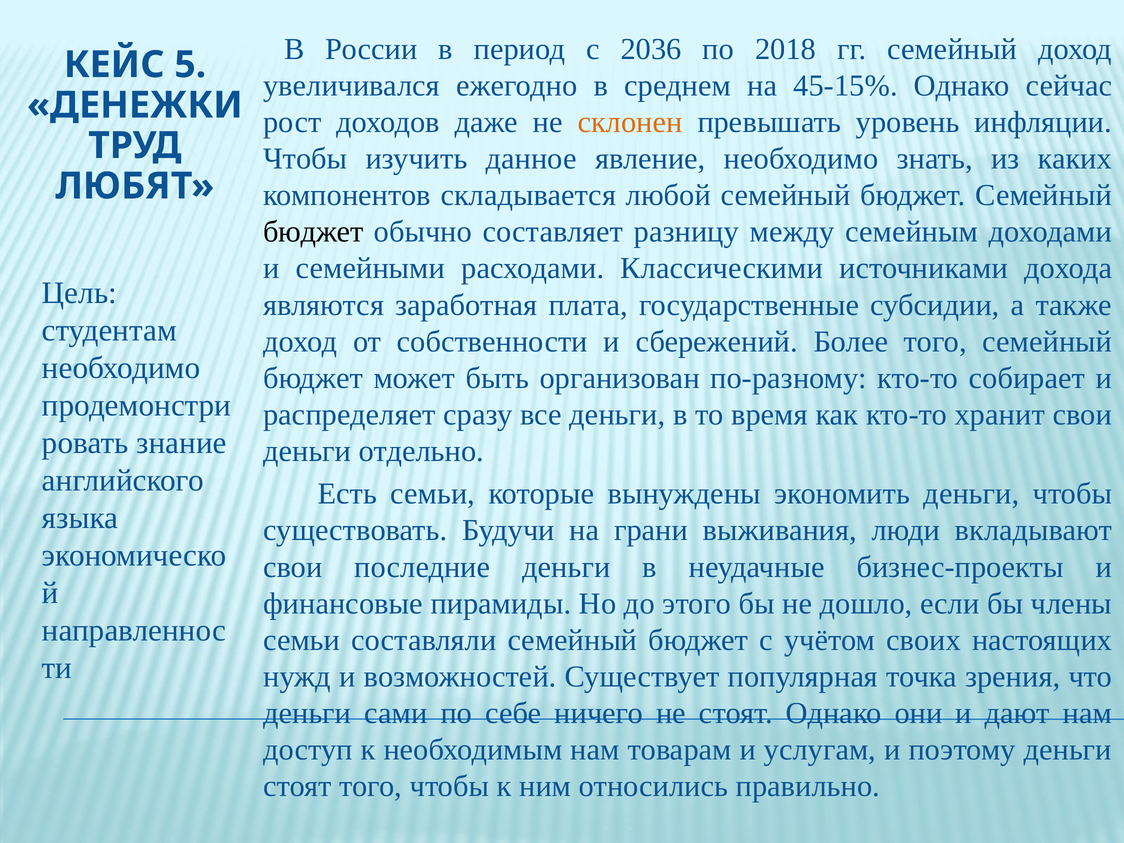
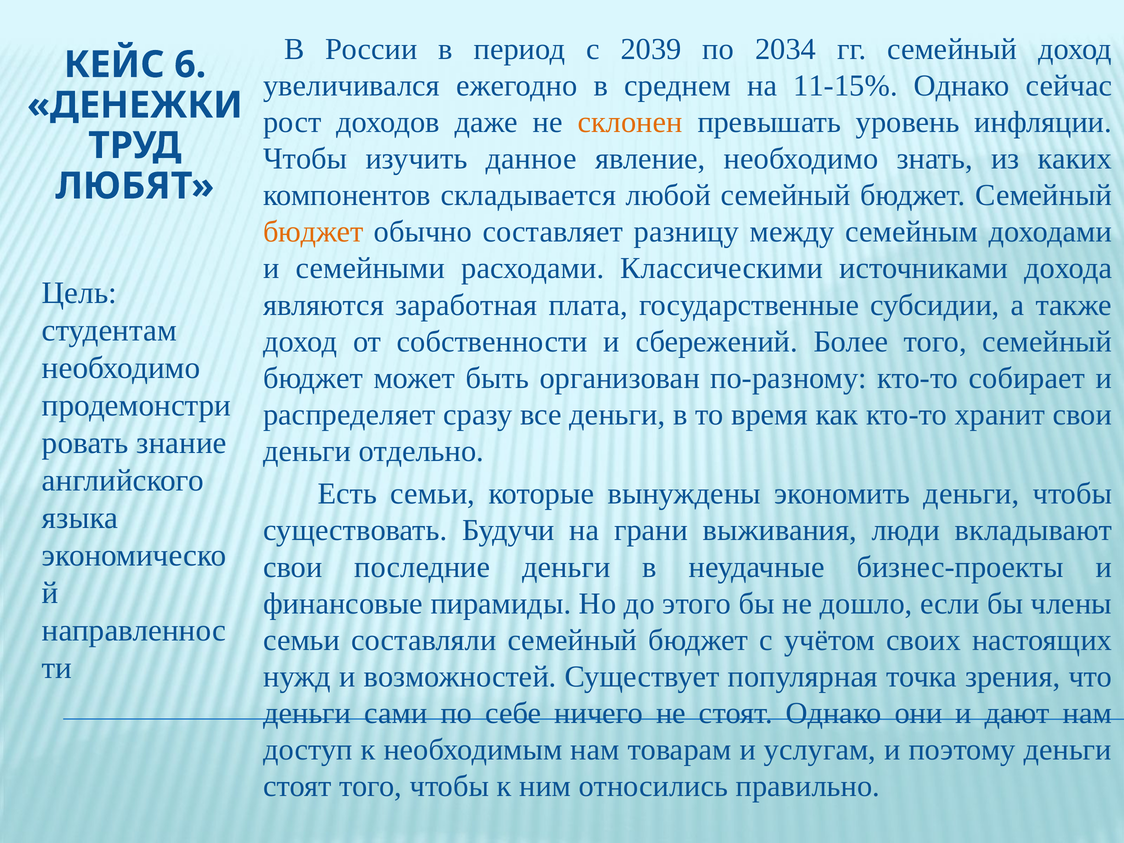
2036: 2036 -> 2039
2018: 2018 -> 2034
5: 5 -> 6
45-15%: 45-15% -> 11-15%
бюджет at (313, 232) colour: black -> orange
